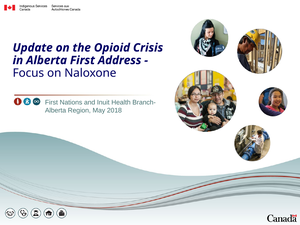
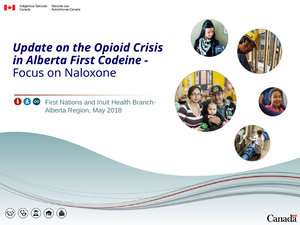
Address: Address -> Codeine
